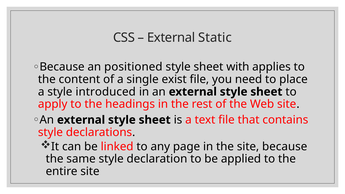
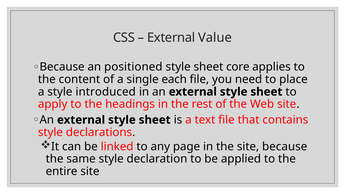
Static: Static -> Value
with: with -> core
exist: exist -> each
